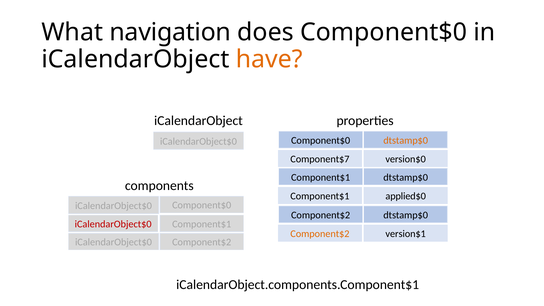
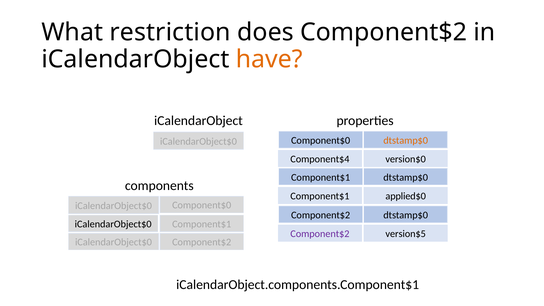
navigation: navigation -> restriction
does Component$0: Component$0 -> Component$2
Component$7: Component$7 -> Component$4
iCalendarObject$0 at (113, 224) colour: red -> black
Component$2 at (320, 234) colour: orange -> purple
version$1: version$1 -> version$5
